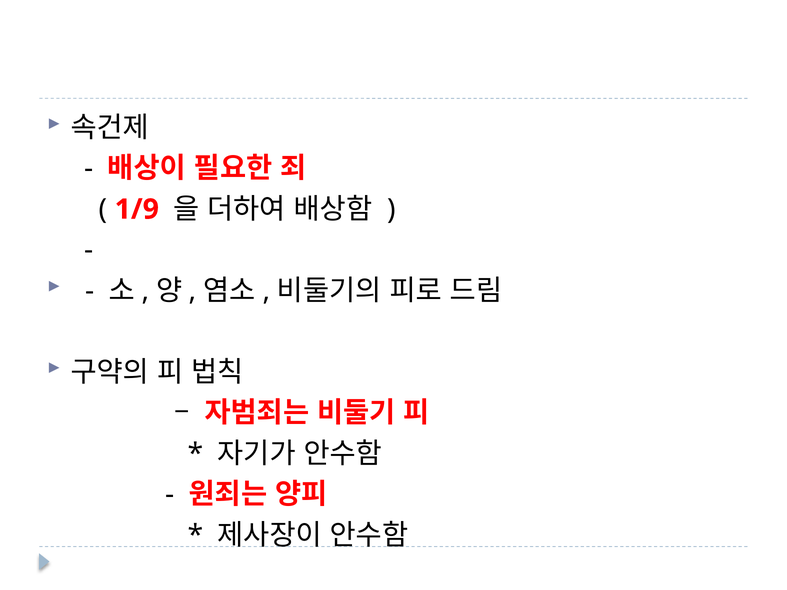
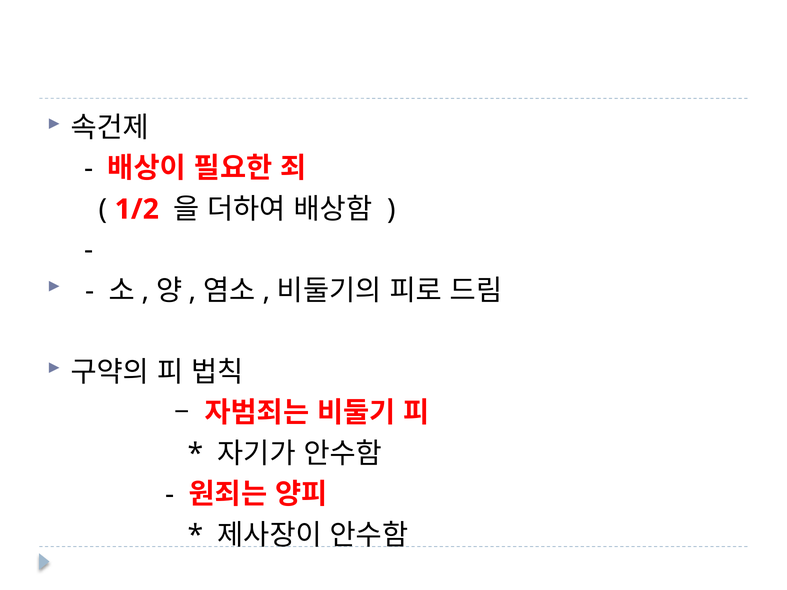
1/9: 1/9 -> 1/2
